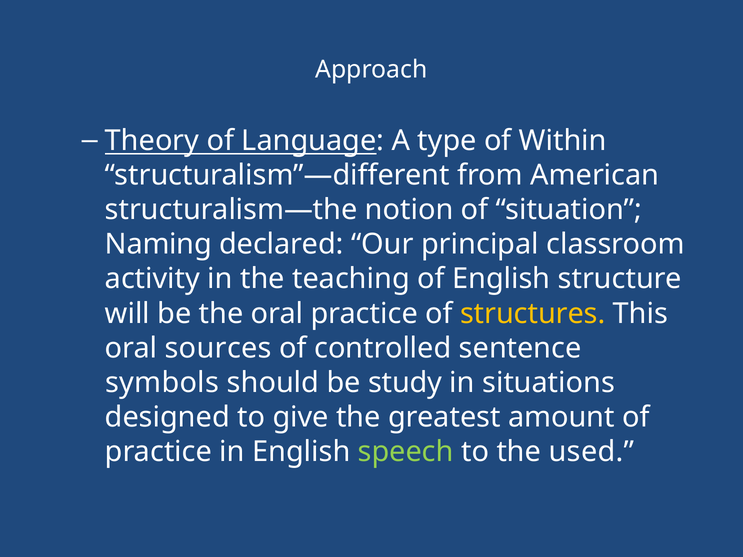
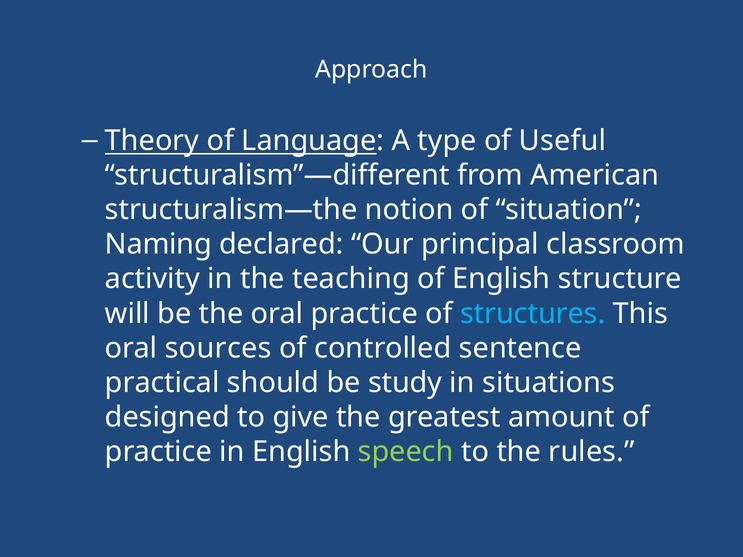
Within: Within -> Useful
structures colour: yellow -> light blue
symbols: symbols -> practical
used: used -> rules
